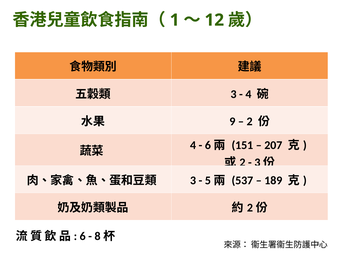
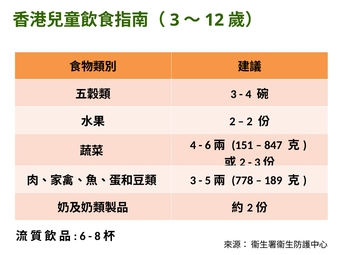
1 at (175, 20): 1 -> 3
9 at (232, 121): 9 -> 2
207: 207 -> 847
537: 537 -> 778
